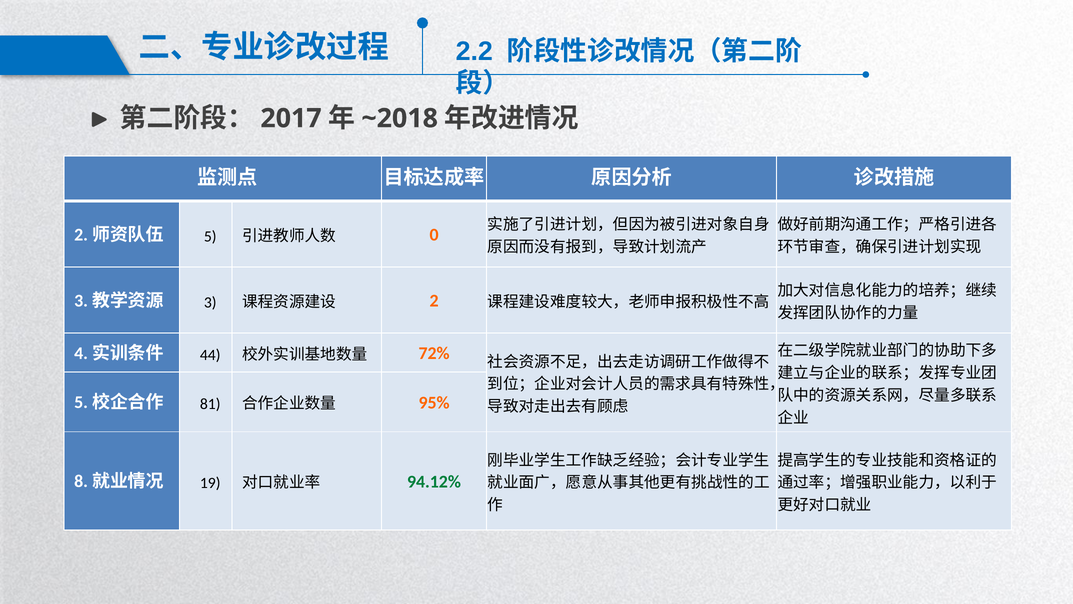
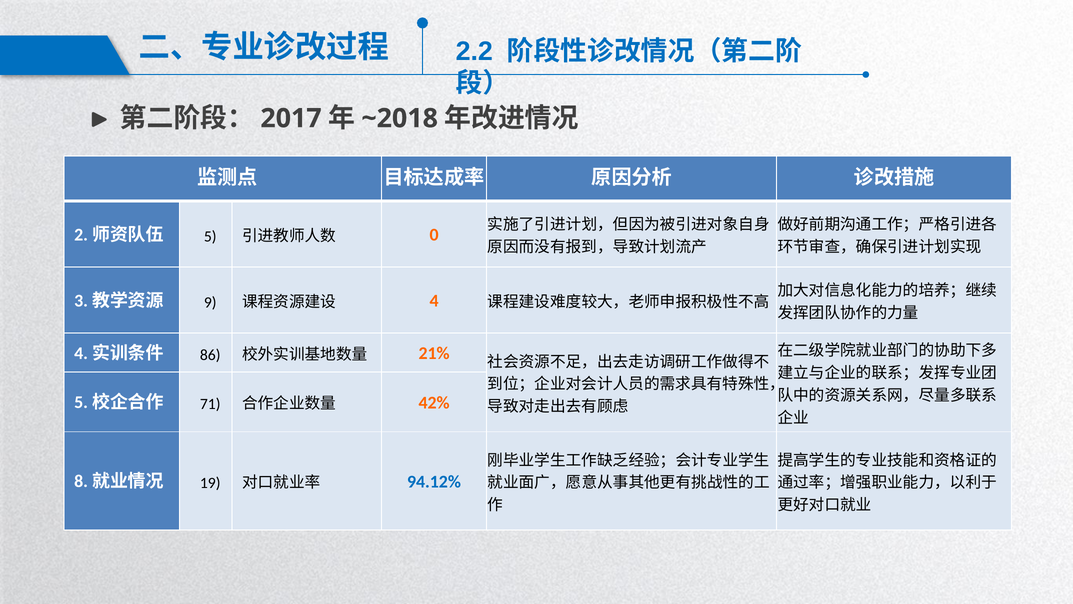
3: 3 -> 9
2: 2 -> 4
44: 44 -> 86
72%: 72% -> 21%
81: 81 -> 71
95%: 95% -> 42%
94.12% colour: green -> blue
